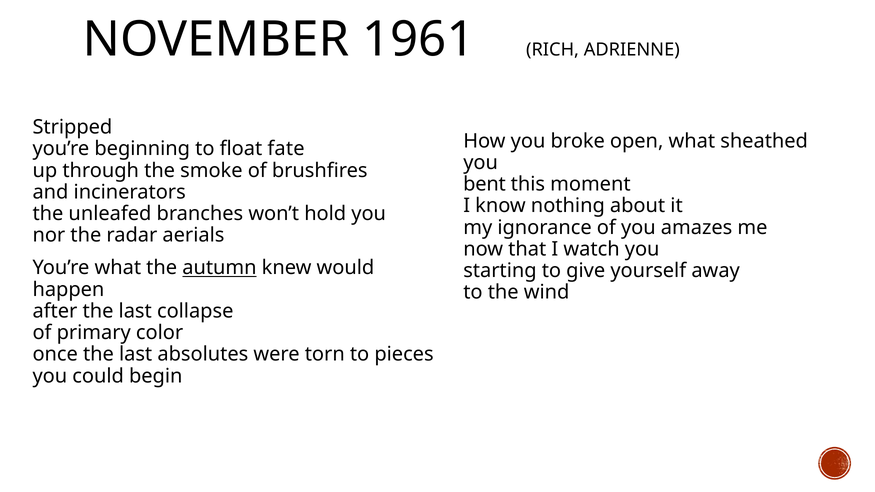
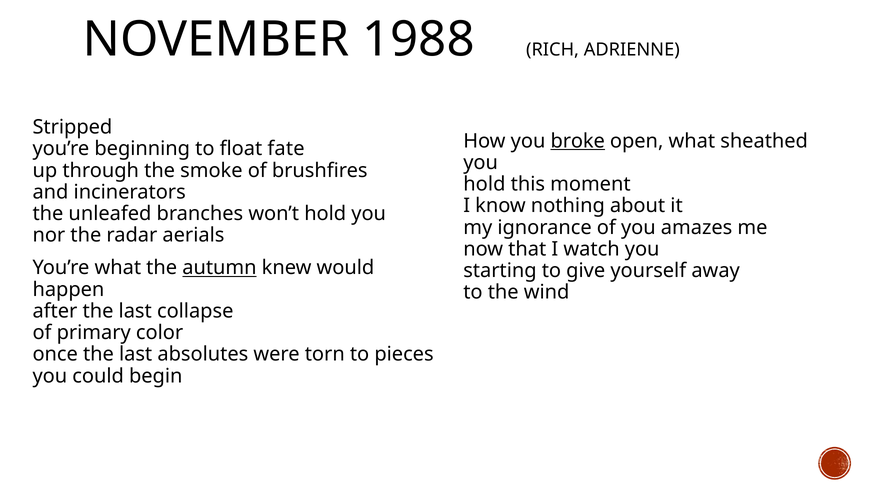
1961: 1961 -> 1988
broke underline: none -> present
bent at (485, 184): bent -> hold
